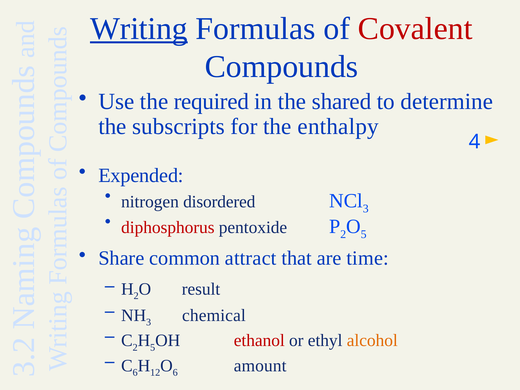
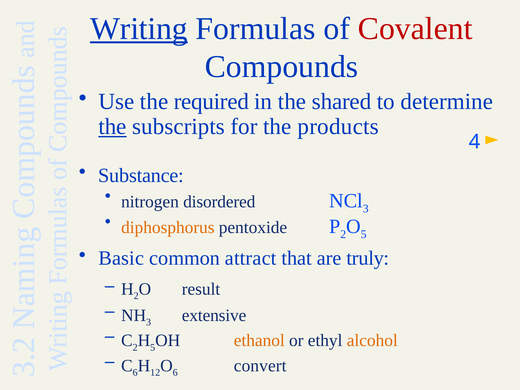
the at (112, 127) underline: none -> present
enthalpy: enthalpy -> products
Expended: Expended -> Substance
diphosphorus colour: red -> orange
Share: Share -> Basic
time: time -> truly
chemical: chemical -> extensive
ethanol colour: red -> orange
amount: amount -> convert
